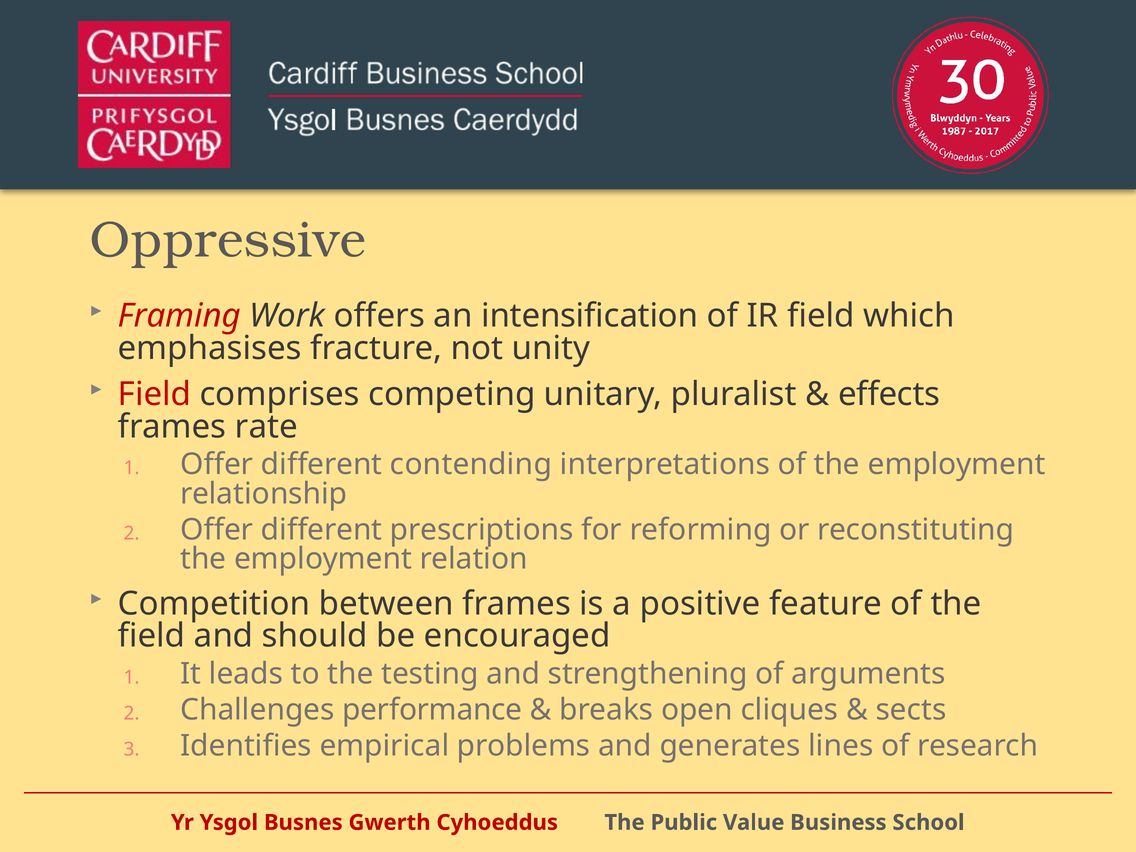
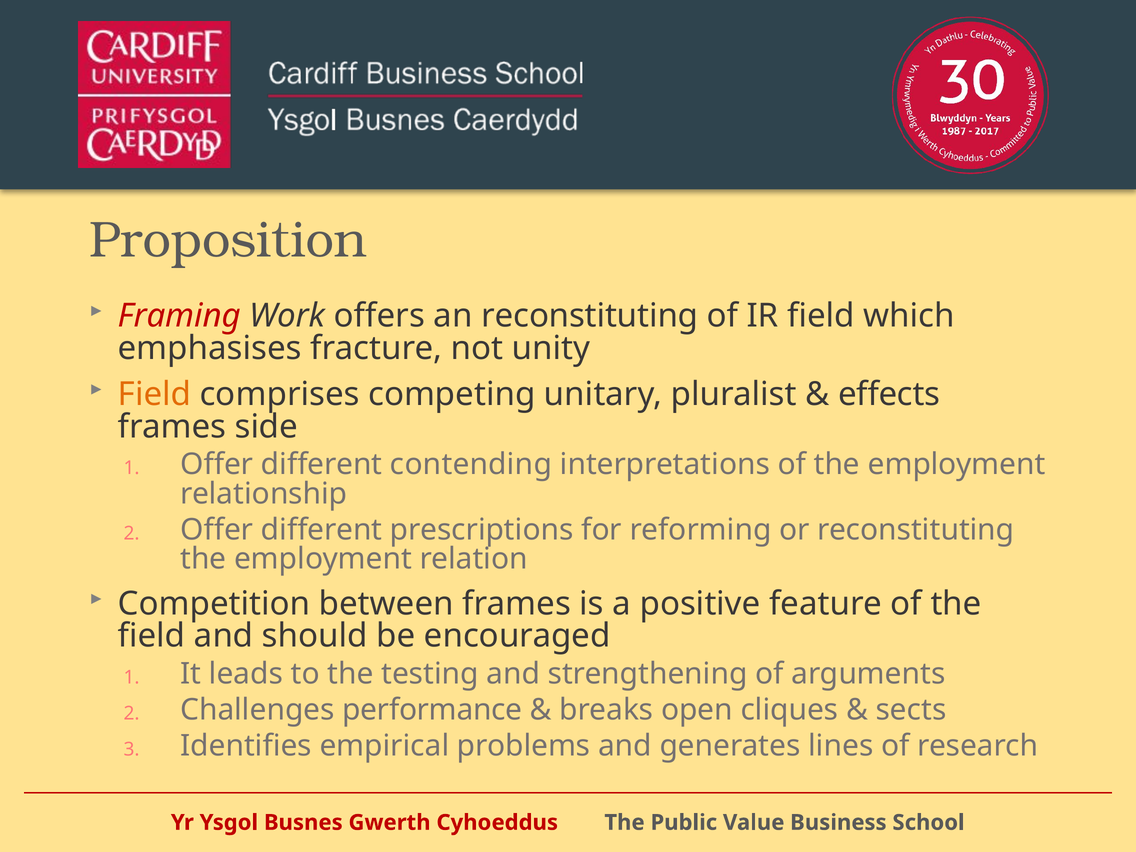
Oppressive: Oppressive -> Proposition
an intensification: intensification -> reconstituting
Field at (154, 394) colour: red -> orange
rate: rate -> side
